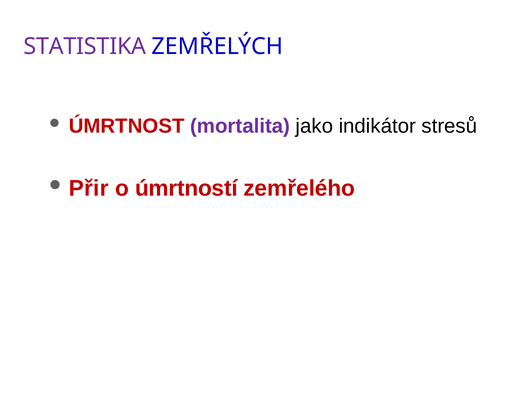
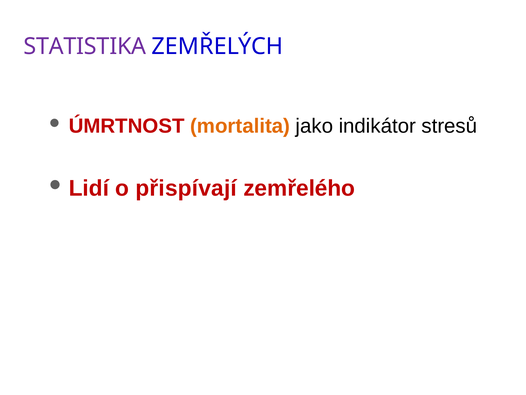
mortalita colour: purple -> orange
Přir: Přir -> Lidí
úmrtností: úmrtností -> přispívají
